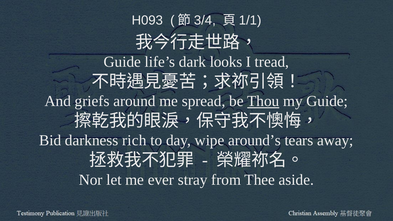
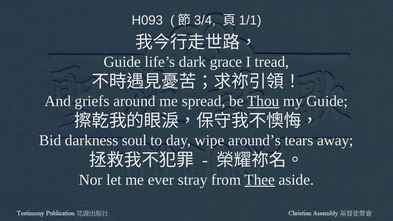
looks: looks -> grace
rich: rich -> soul
Thee underline: none -> present
